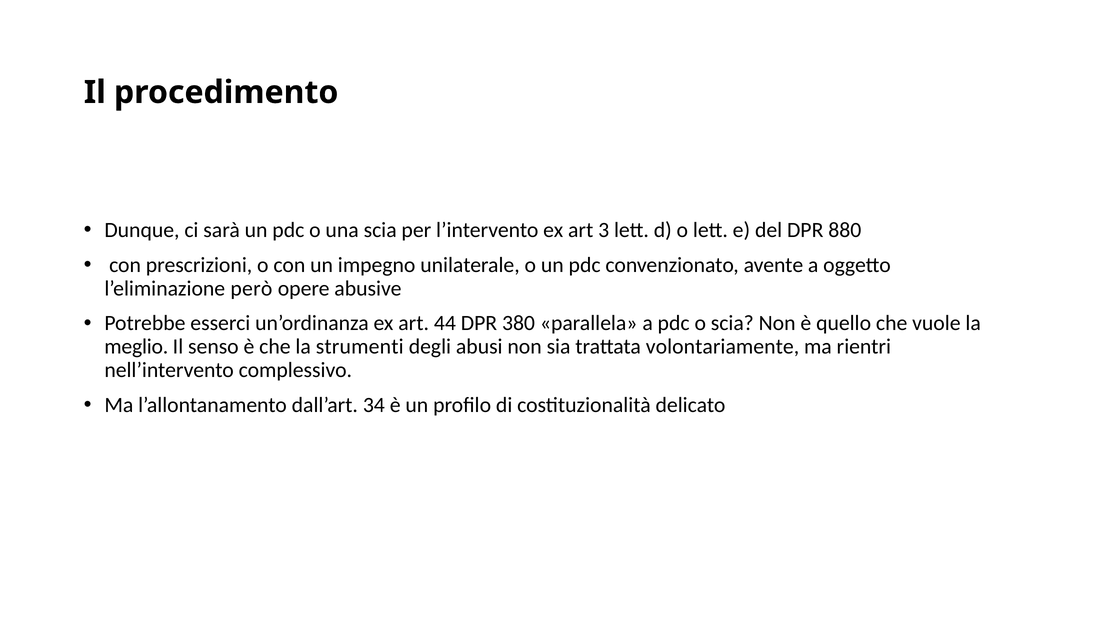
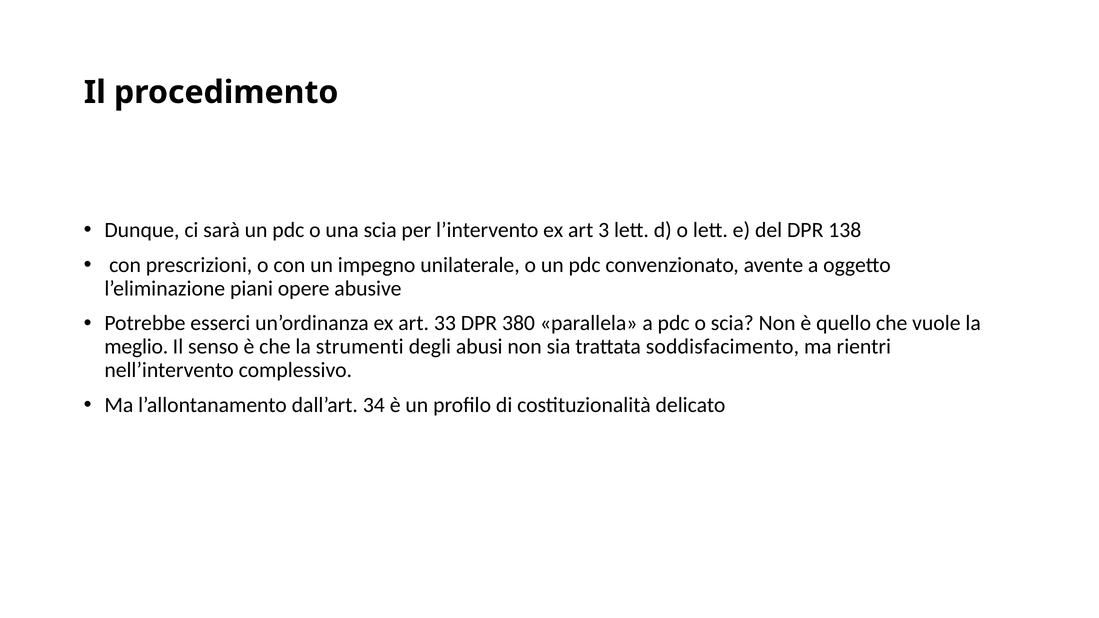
880: 880 -> 138
però: però -> piani
44: 44 -> 33
volontariamente: volontariamente -> soddisfacimento
